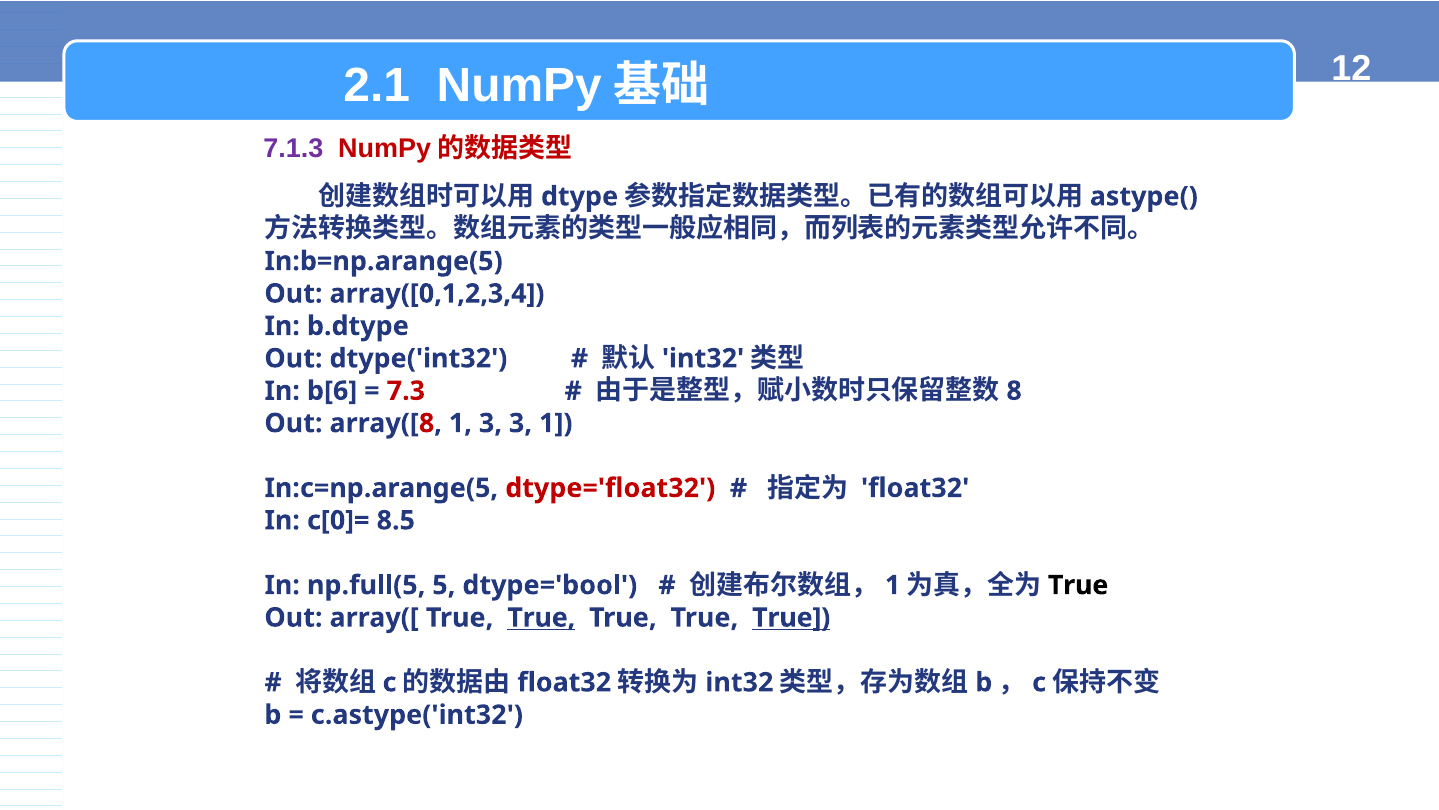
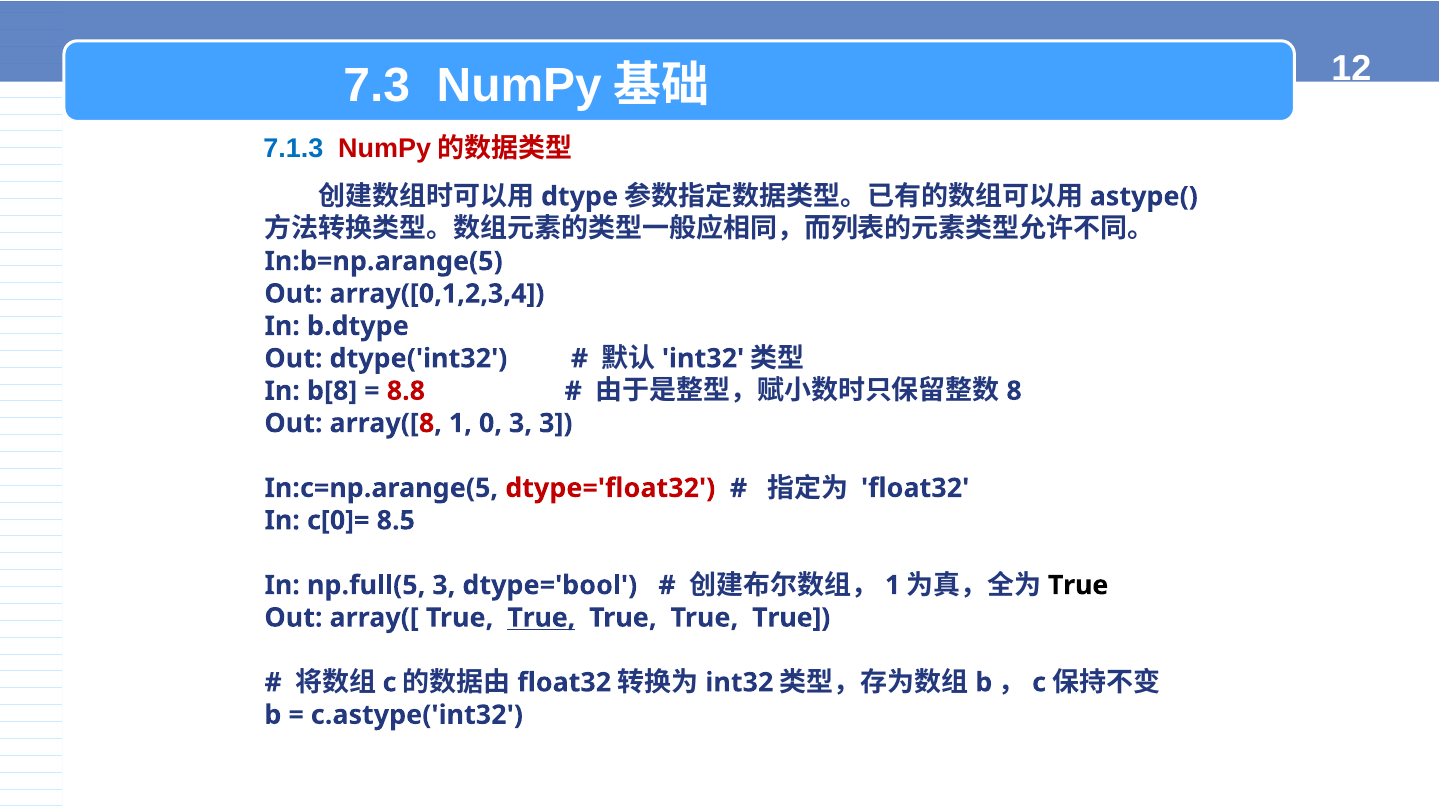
2.1: 2.1 -> 7.3
7.1.3 colour: purple -> blue
b[6: b[6 -> b[8
7.3: 7.3 -> 8.8
1 3: 3 -> 0
3 1: 1 -> 3
np.full(5 5: 5 -> 3
True at (791, 617) underline: present -> none
